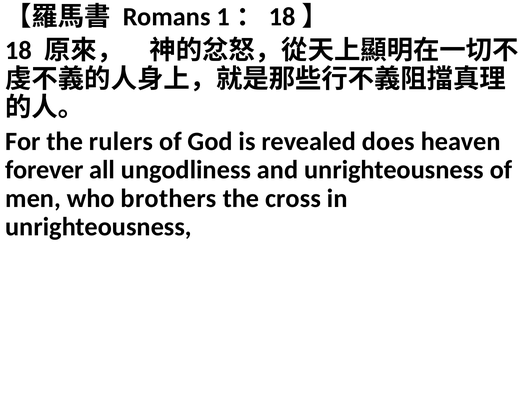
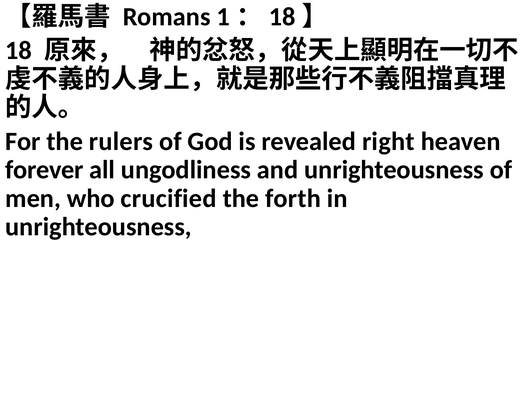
does: does -> right
brothers: brothers -> crucified
cross: cross -> forth
